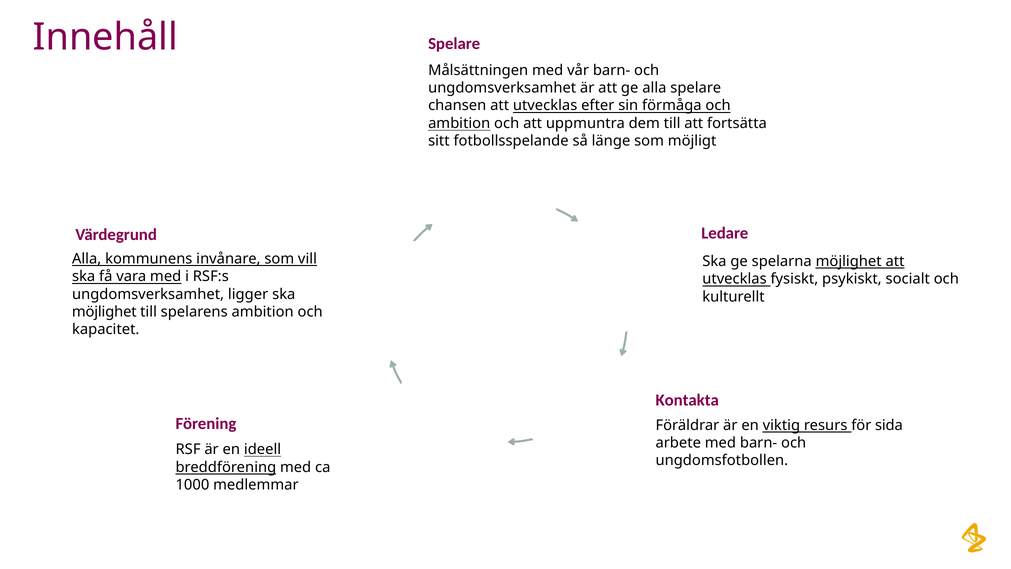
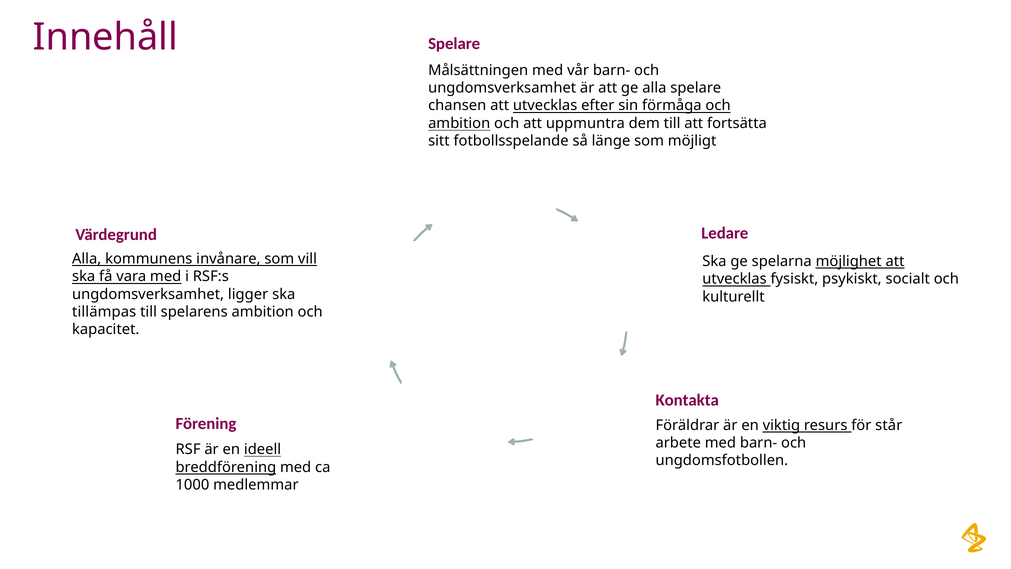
möjlighet at (104, 312): möjlighet -> tillämpas
sida: sida -> står
